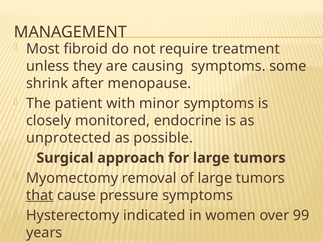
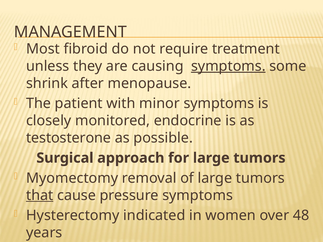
symptoms at (228, 66) underline: none -> present
unprotected: unprotected -> testosterone
99: 99 -> 48
